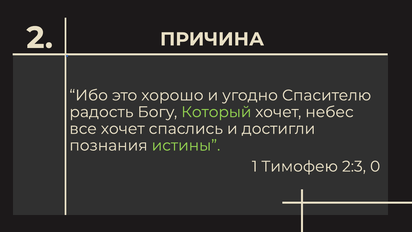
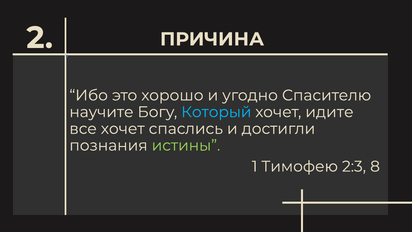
радость: радость -> научите
Который colour: light green -> light blue
небес: небес -> идите
0: 0 -> 8
